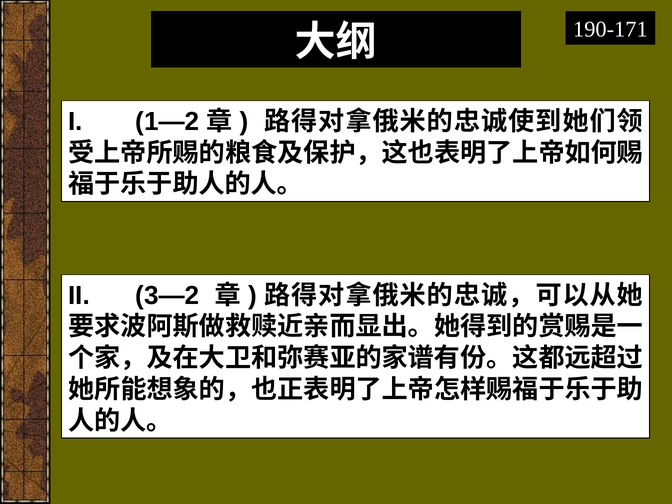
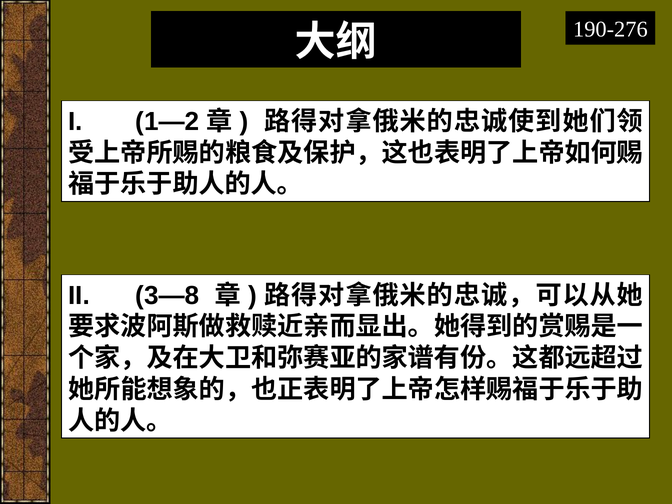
190-171: 190-171 -> 190-276
3—2: 3—2 -> 3—8
